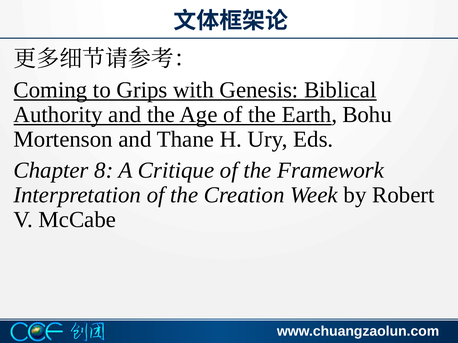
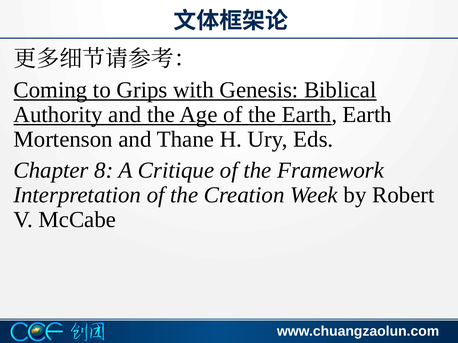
Earth Bohu: Bohu -> Earth
